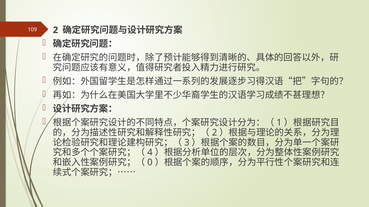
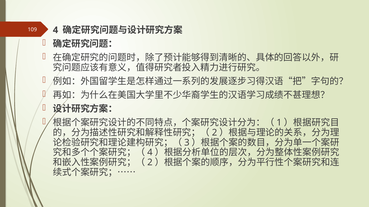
2 at (55, 30): 2 -> 4
0 at (150, 163): 0 -> 2
